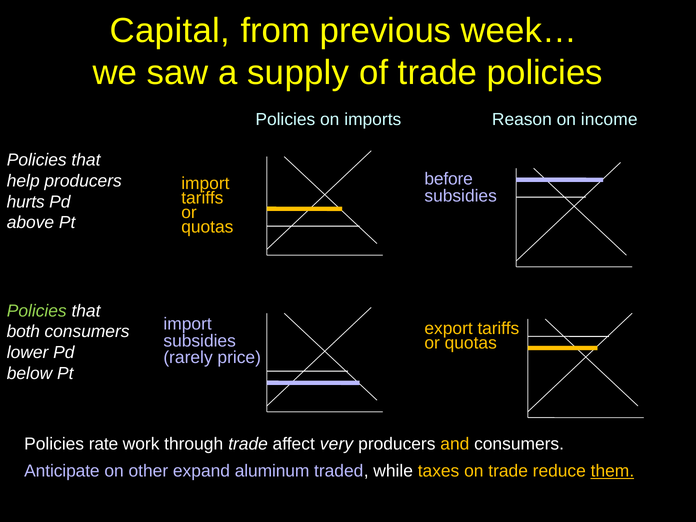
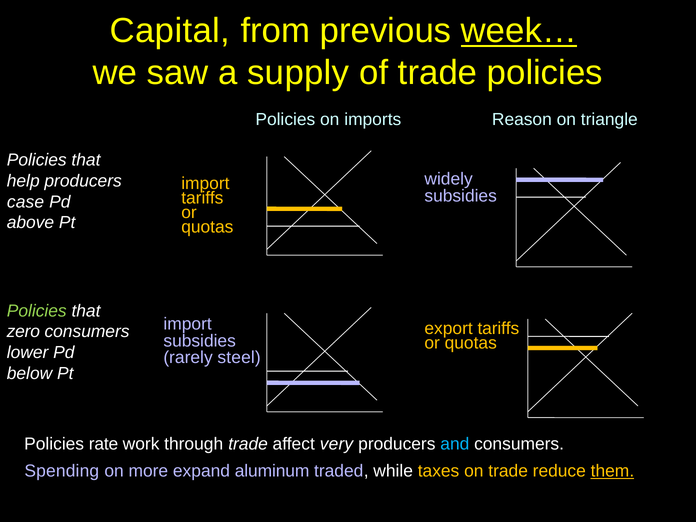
week… underline: none -> present
income: income -> triangle
before: before -> widely
hurts: hurts -> case
both: both -> zero
price: price -> steel
and colour: yellow -> light blue
Anticipate: Anticipate -> Spending
other: other -> more
